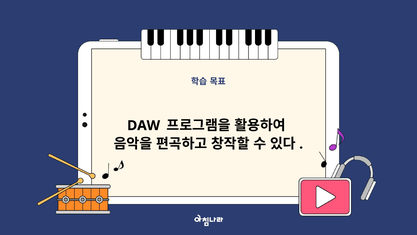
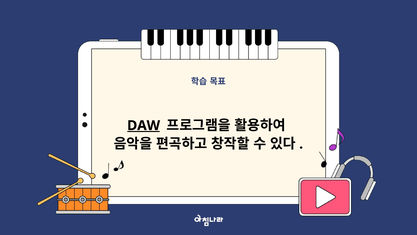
DAW underline: none -> present
